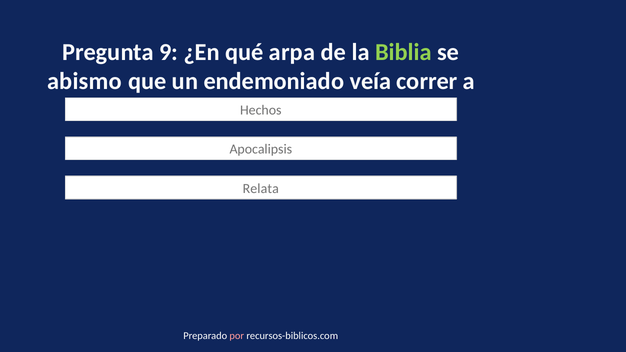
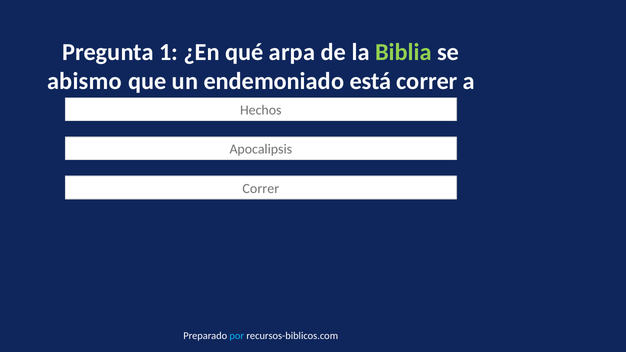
9: 9 -> 1
veía: veía -> está
Relata at (261, 189): Relata -> Correr
por colour: pink -> light blue
